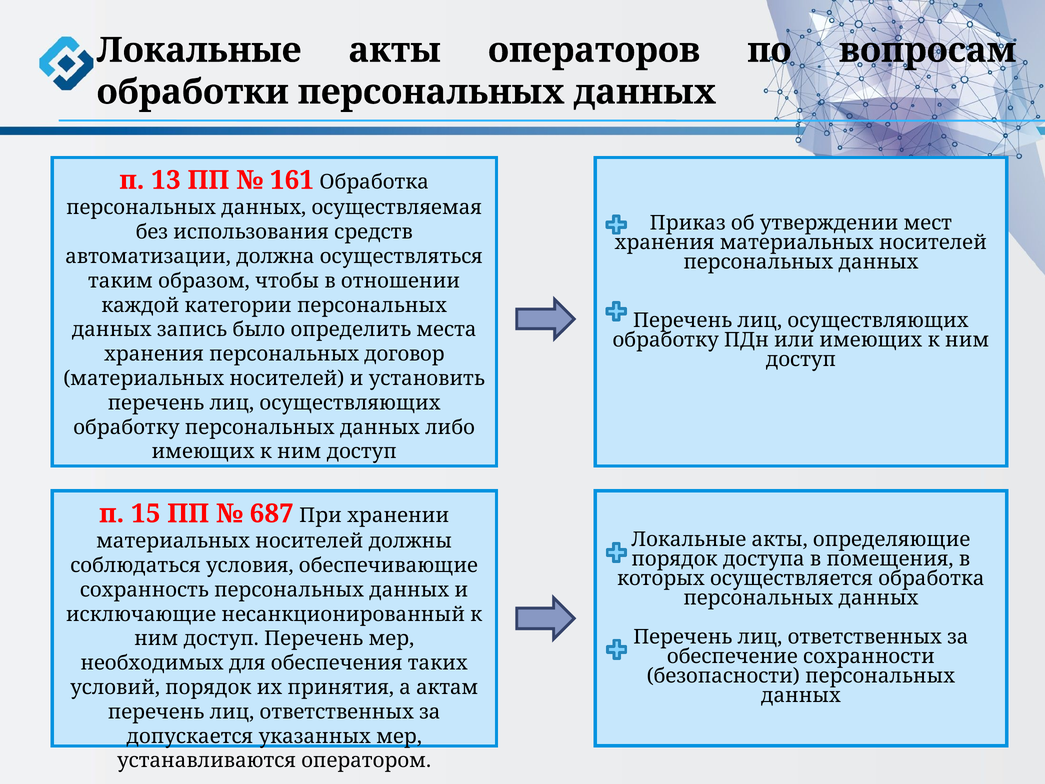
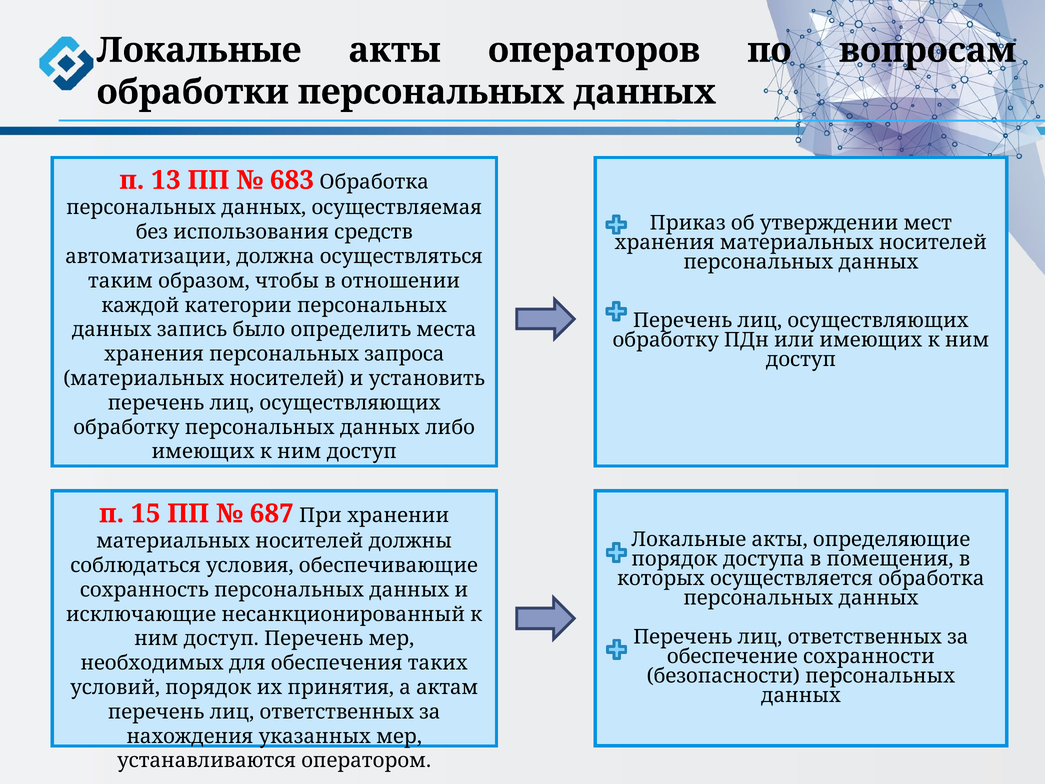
161: 161 -> 683
договор: договор -> запроса
допускается: допускается -> нахождения
